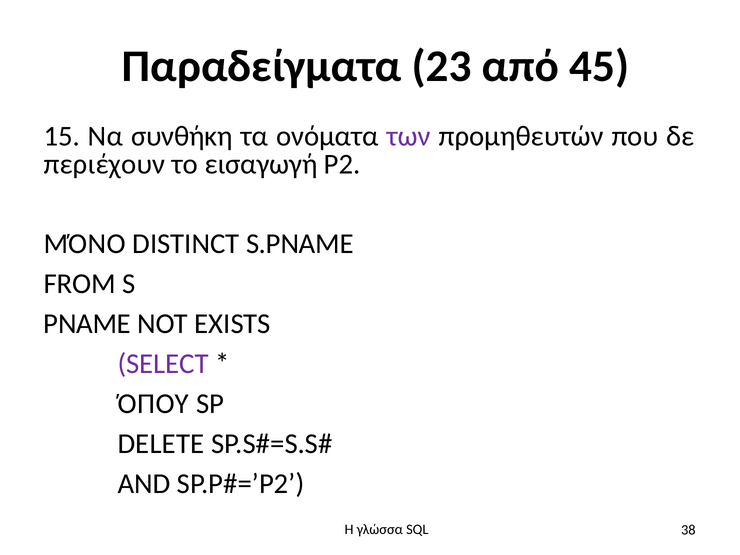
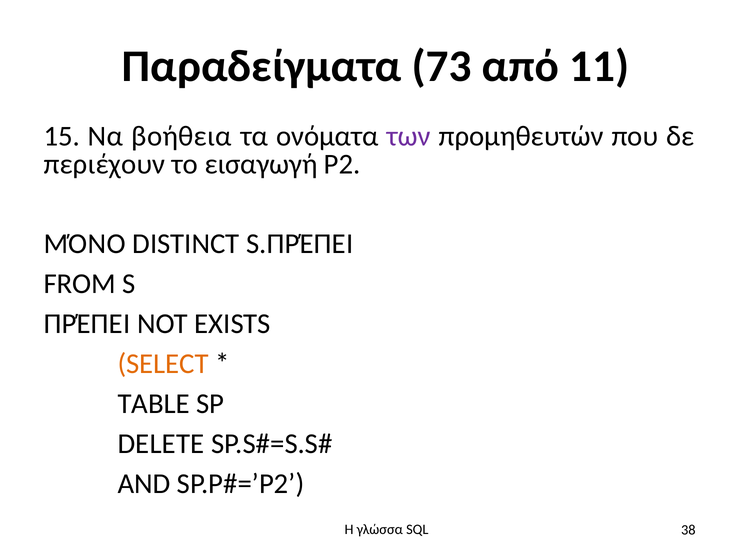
23: 23 -> 73
45: 45 -> 11
συνθήκη: συνθήκη -> βοήθεια
S.PNAME: S.PNAME -> S.ΠΡΈΠΕΙ
PNAME: PNAME -> ΠΡΈΠΕΙ
SELECT colour: purple -> orange
ΌΠΟΥ: ΌΠΟΥ -> TABLE
